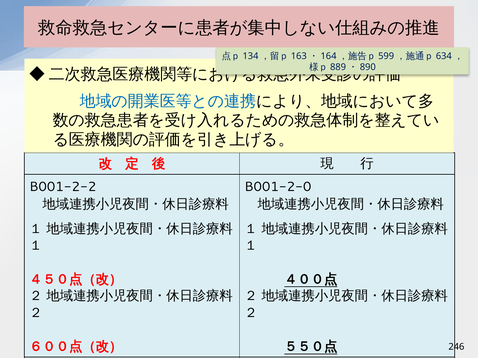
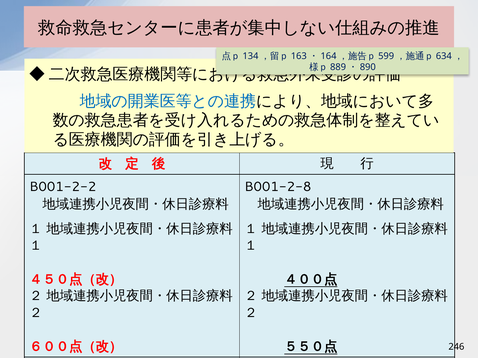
B001-2-0: B001-2-0 -> B001-2-8
